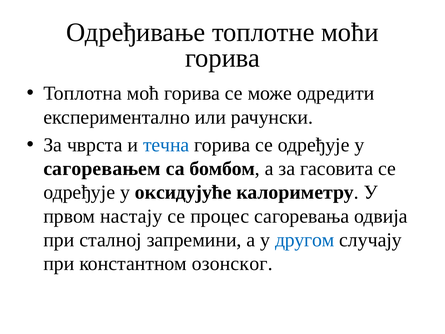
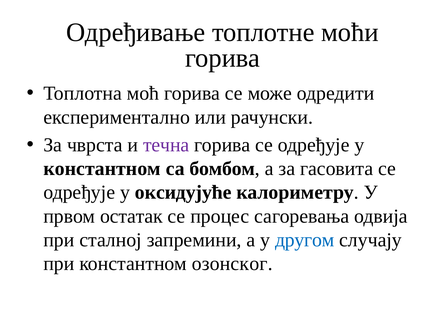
течна colour: blue -> purple
сагоревањем at (102, 169): сагоревањем -> константном
настају: настају -> остатак
